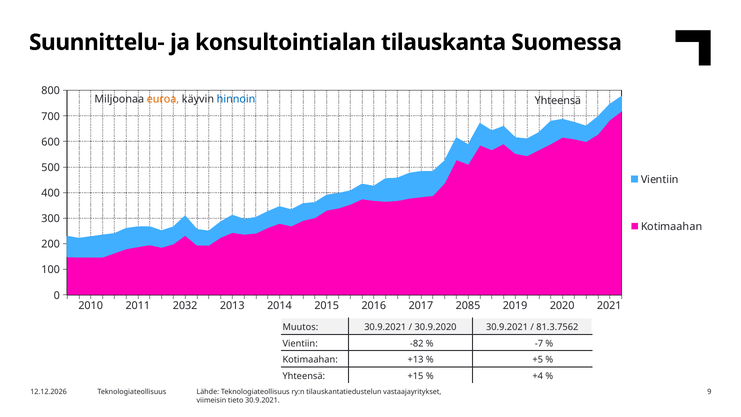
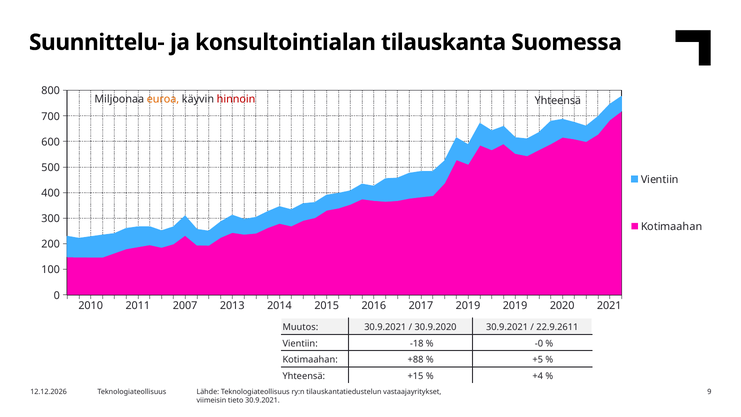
hinnoin colour: blue -> red
2032: 2032 -> 2007
2017 2085: 2085 -> 2019
81.3.7562: 81.3.7562 -> 22.9.2611
-82: -82 -> -18
-7: -7 -> -0
+13: +13 -> +88
